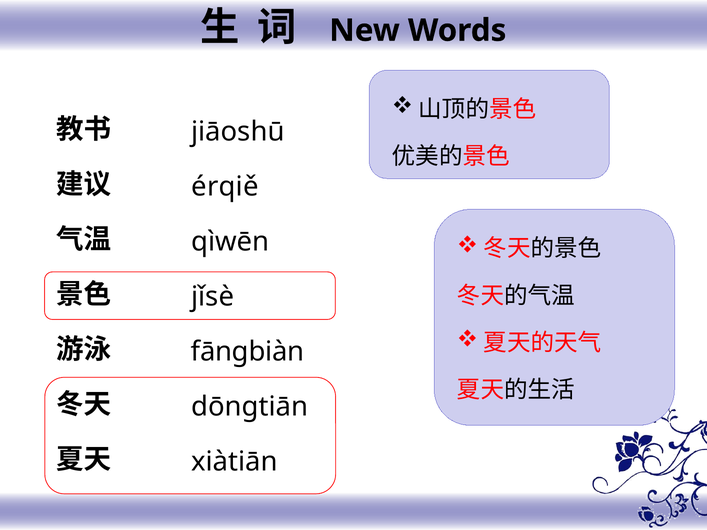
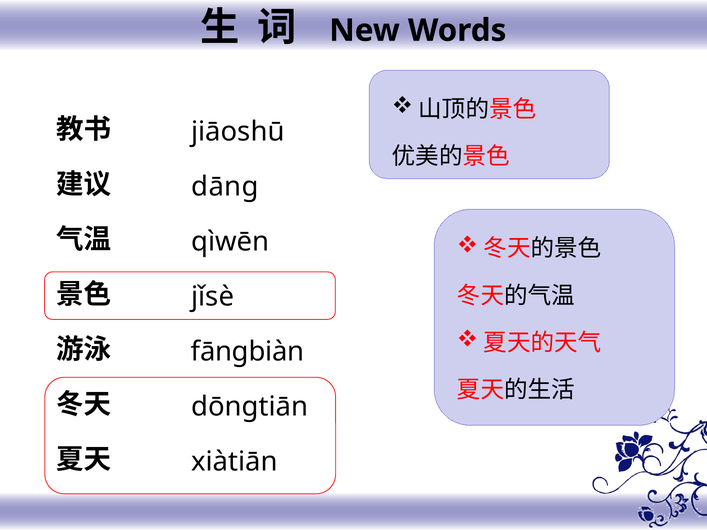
érqiě: érqiě -> dānɡ
